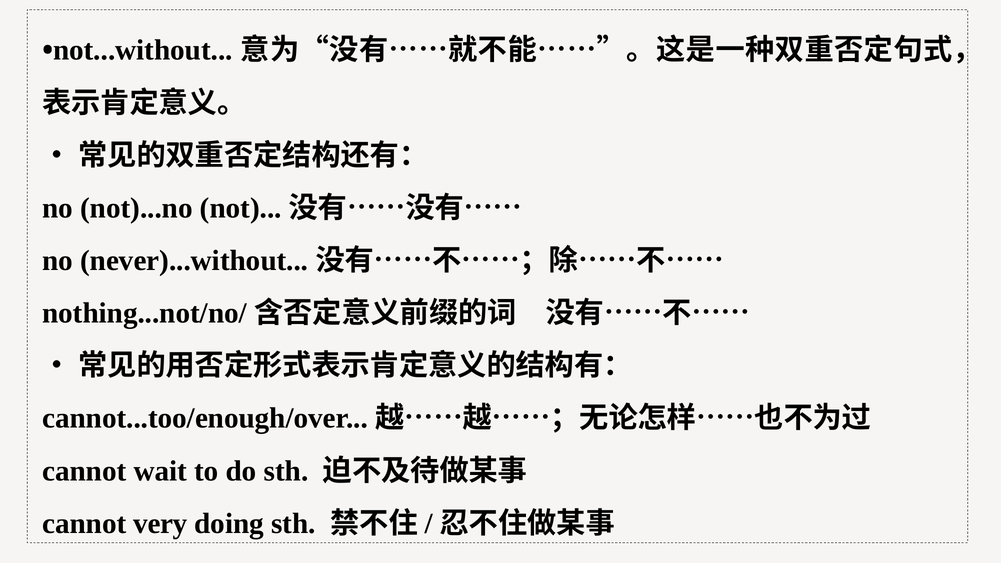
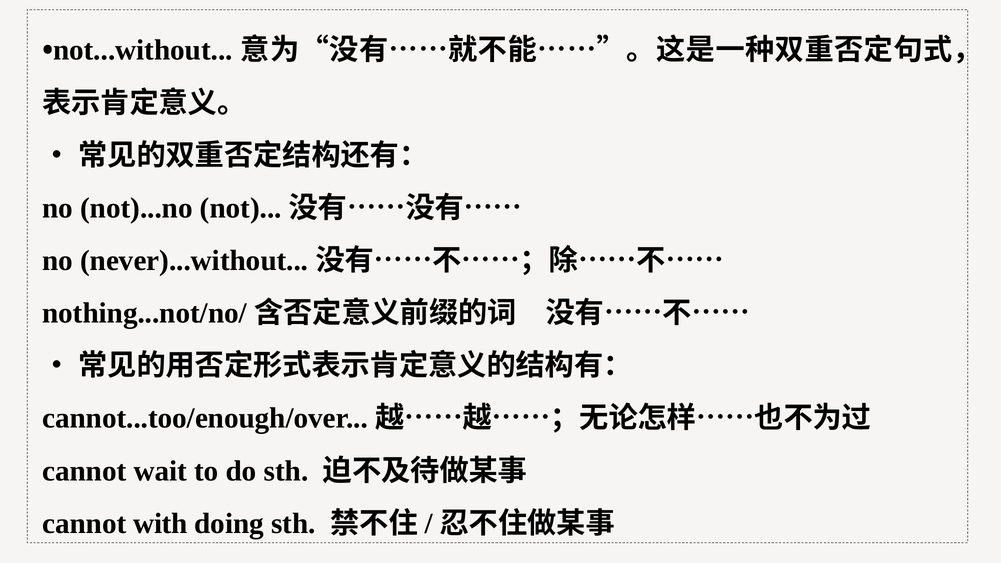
very: very -> with
